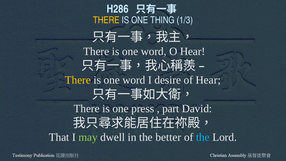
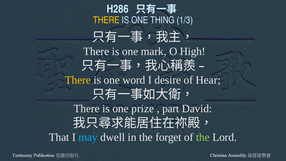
word at (154, 51): word -> mark
O Hear: Hear -> High
press: press -> prize
may colour: light green -> light blue
better: better -> forget
the at (203, 137) colour: light blue -> light green
